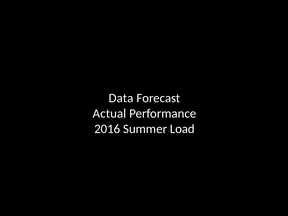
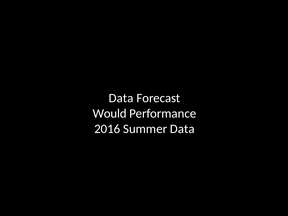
Actual: Actual -> Would
Summer Load: Load -> Data
